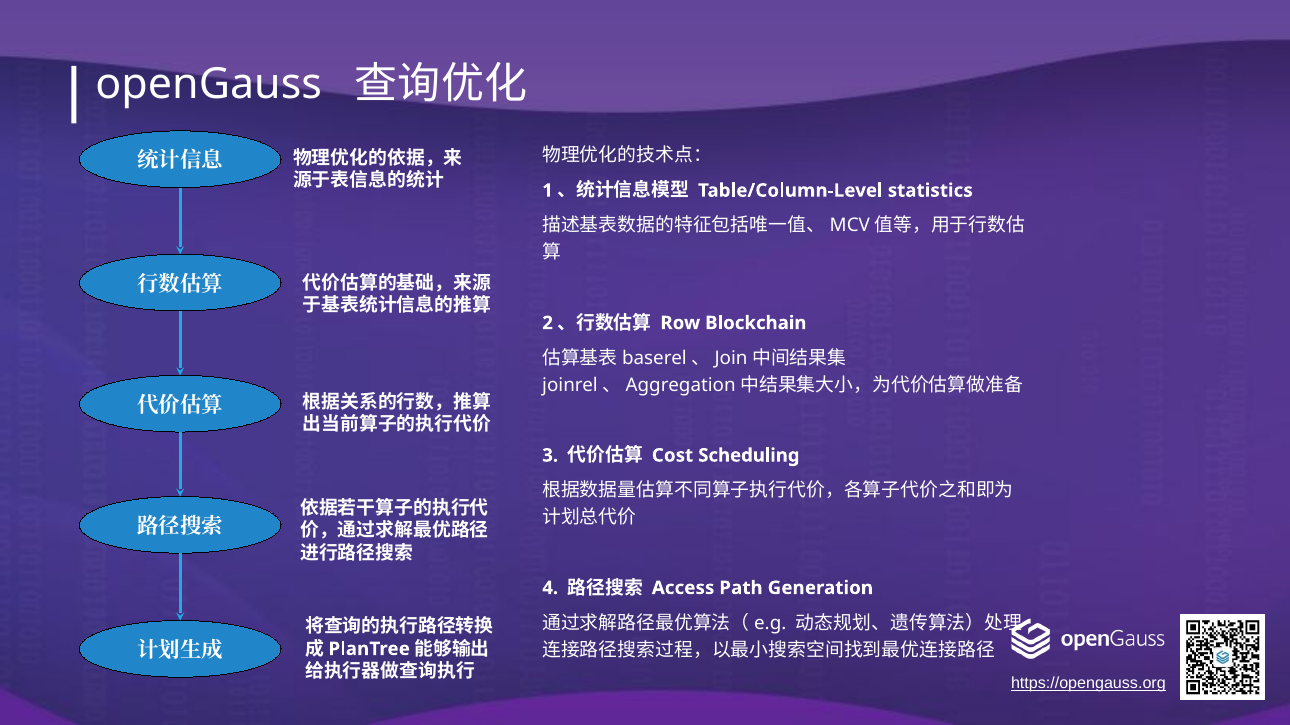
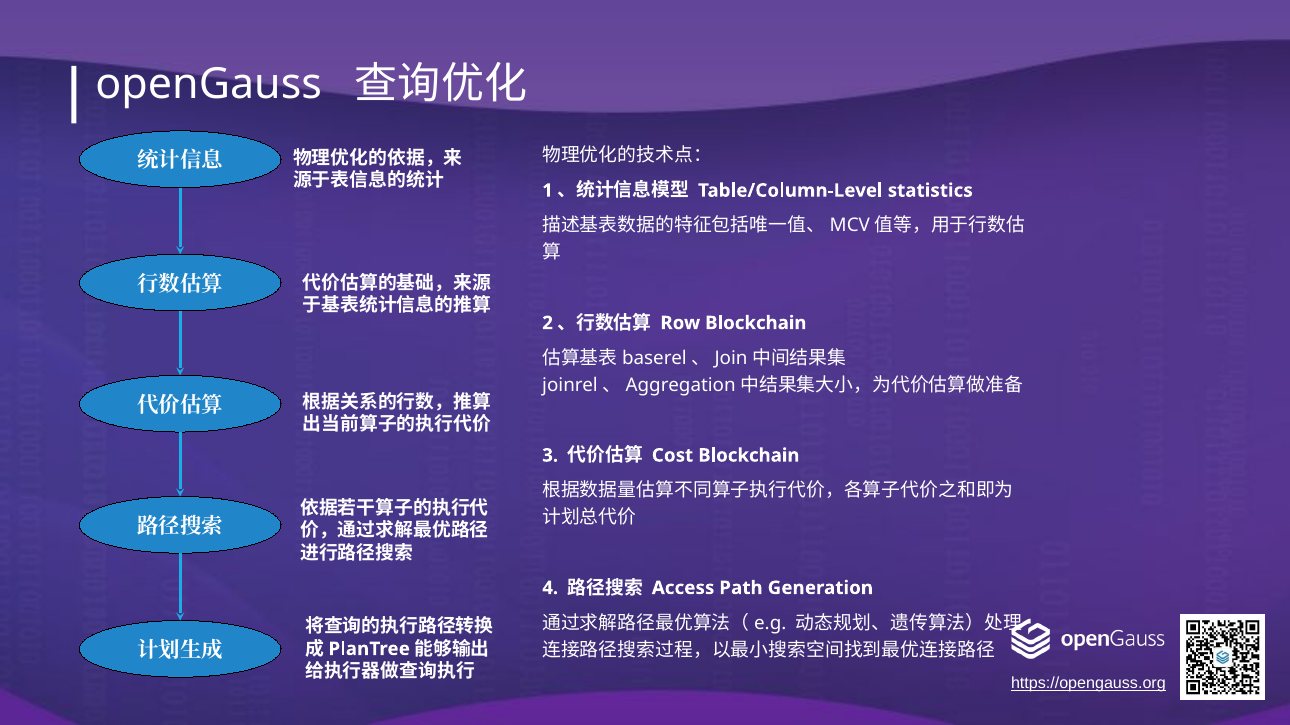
Cost Scheduling: Scheduling -> Blockchain
